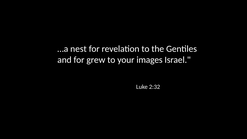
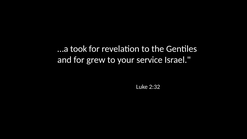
nest: nest -> took
images: images -> service
